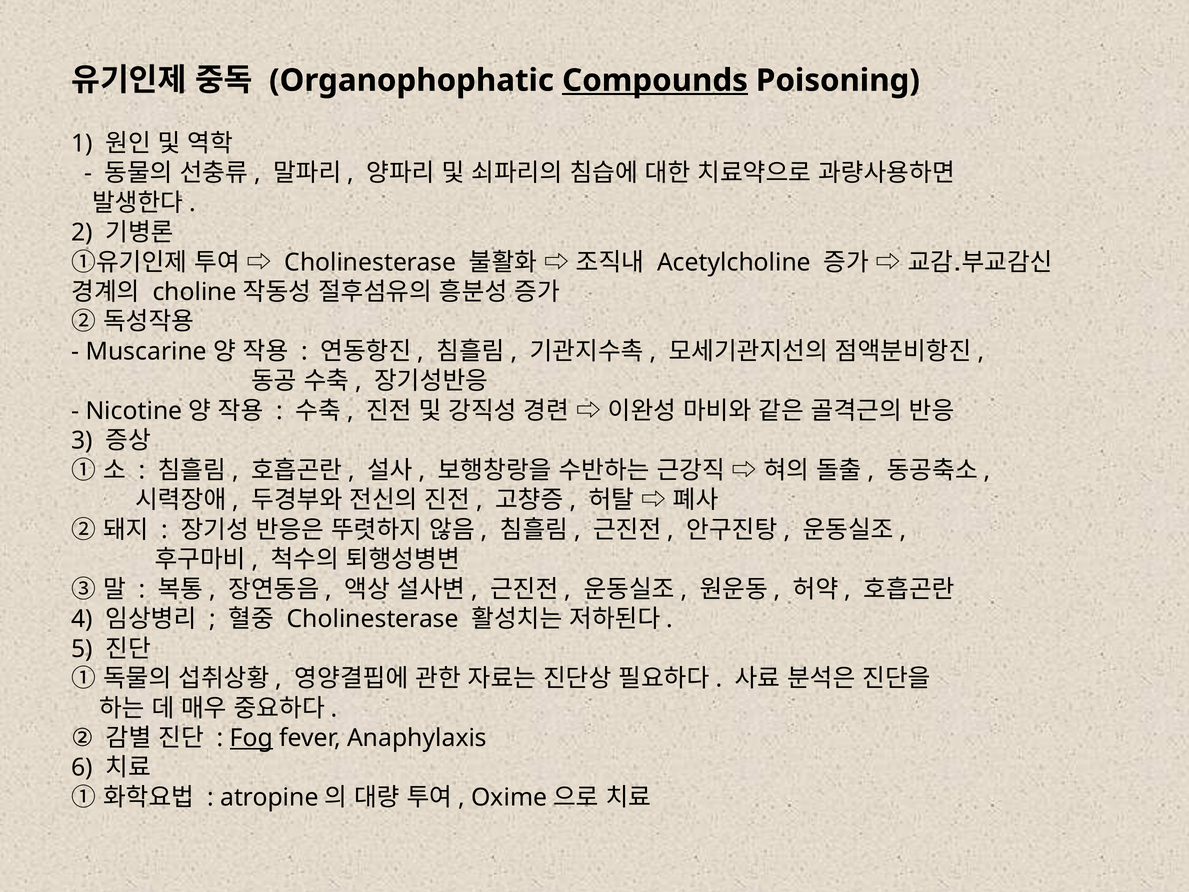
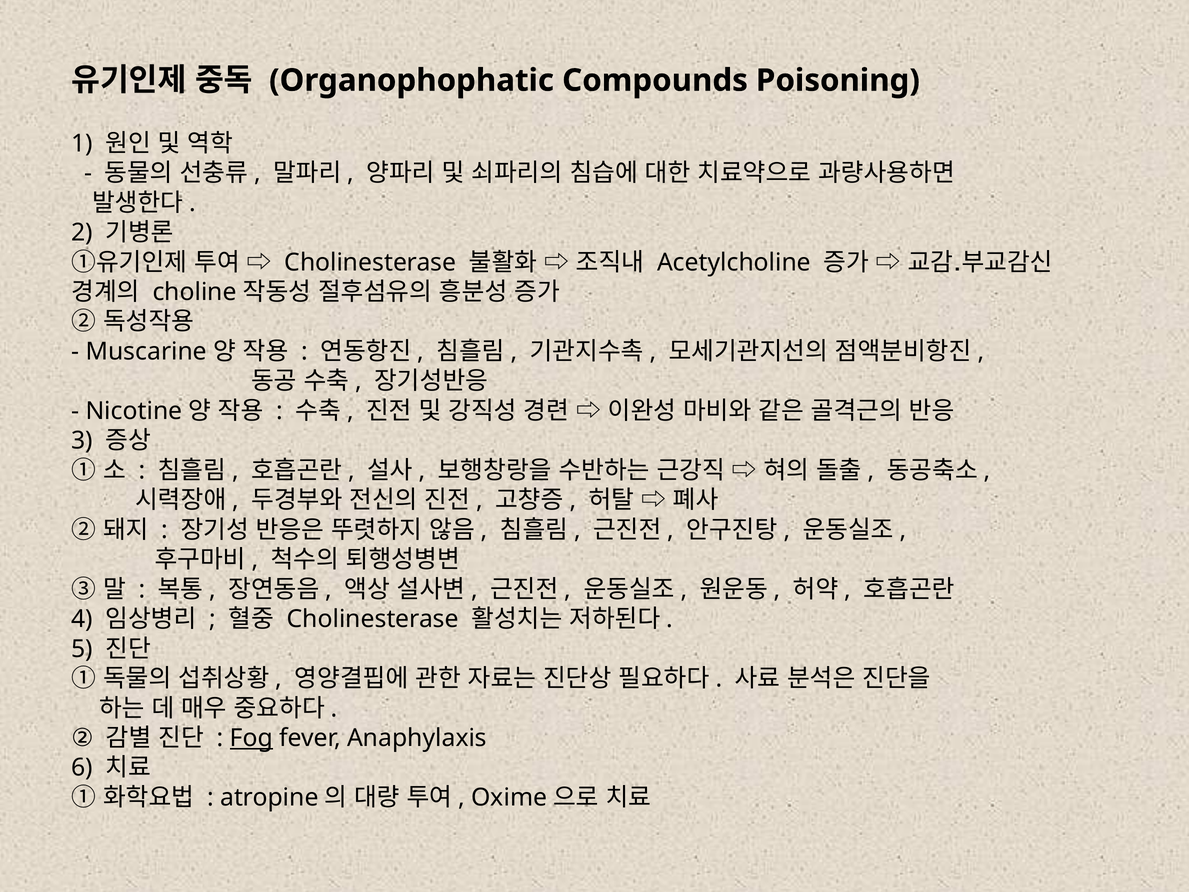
Compounds underline: present -> none
